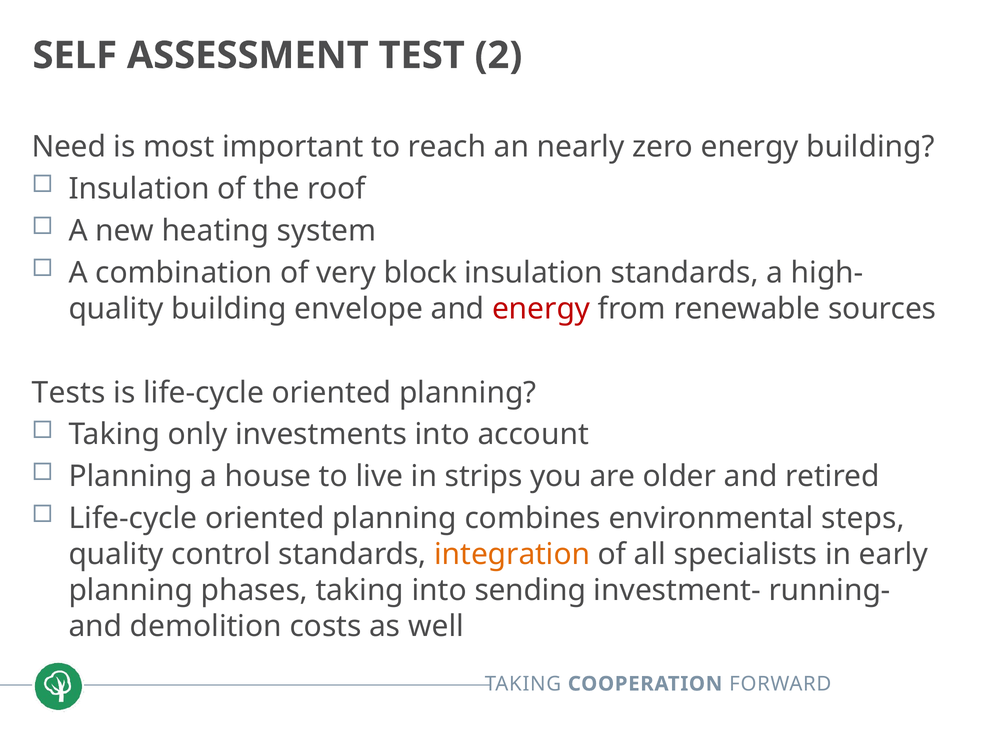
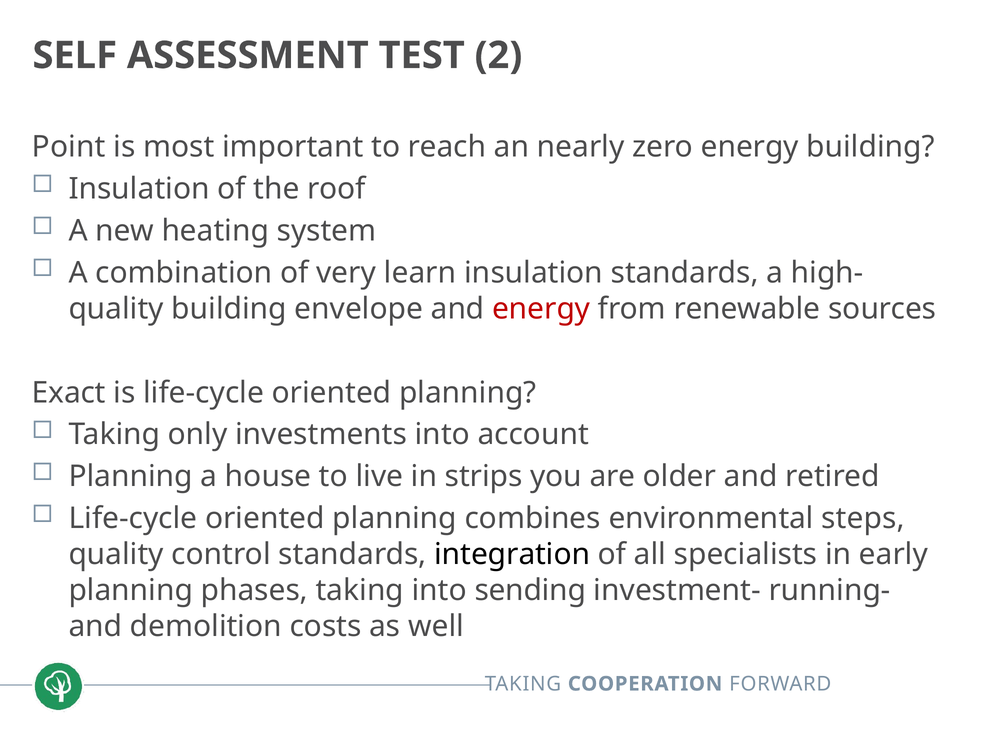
Need: Need -> Point
block: block -> learn
Tests: Tests -> Exact
integration colour: orange -> black
